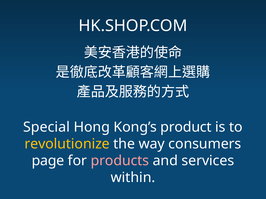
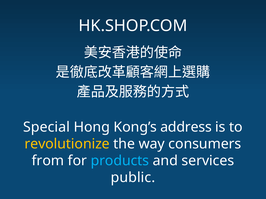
product: product -> address
page: page -> from
products colour: pink -> light blue
within: within -> public
